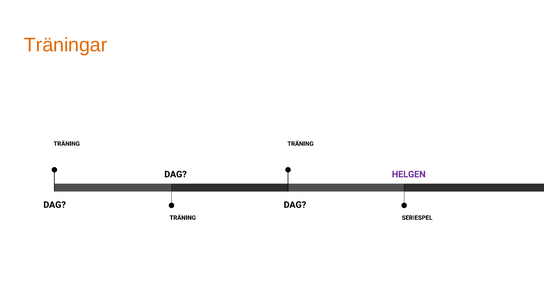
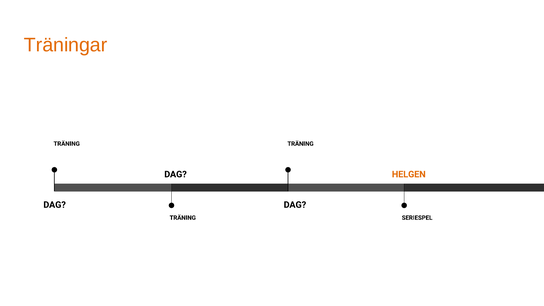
HELGEN colour: purple -> orange
